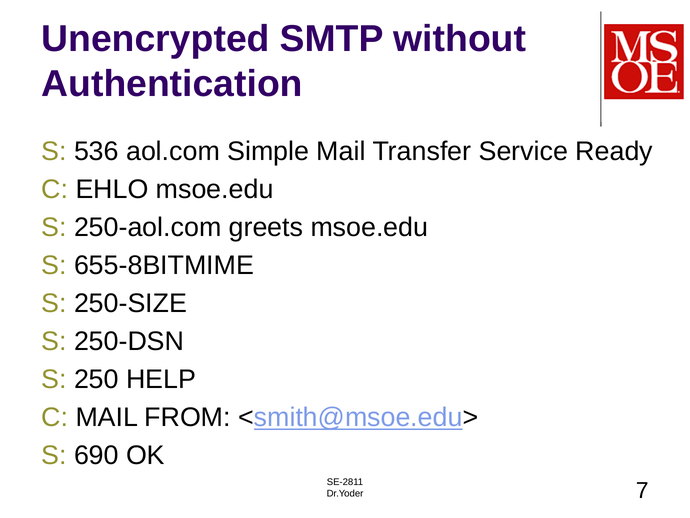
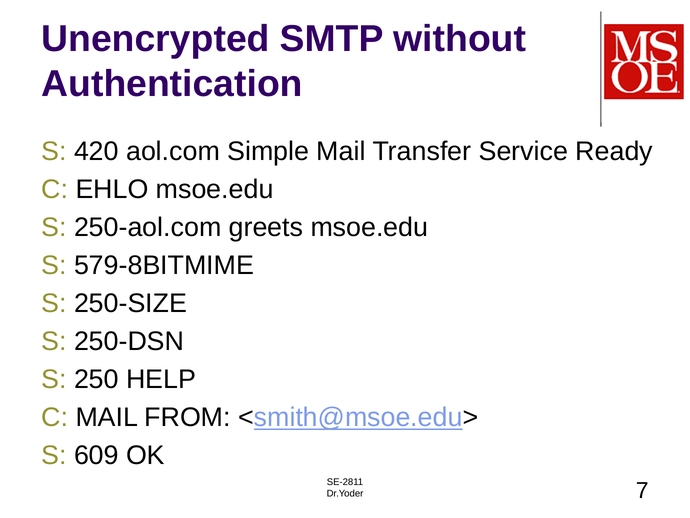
536: 536 -> 420
655-8BITMIME: 655-8BITMIME -> 579-8BITMIME
690: 690 -> 609
